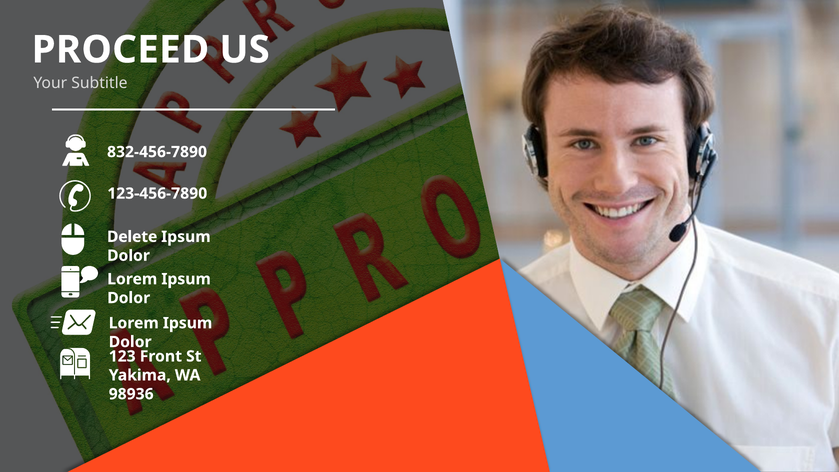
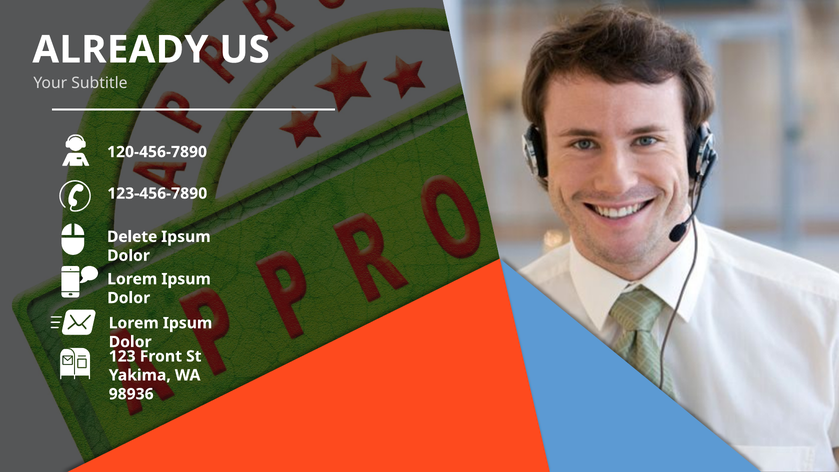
PROCEED: PROCEED -> ALREADY
832-456-7890: 832-456-7890 -> 120-456-7890
